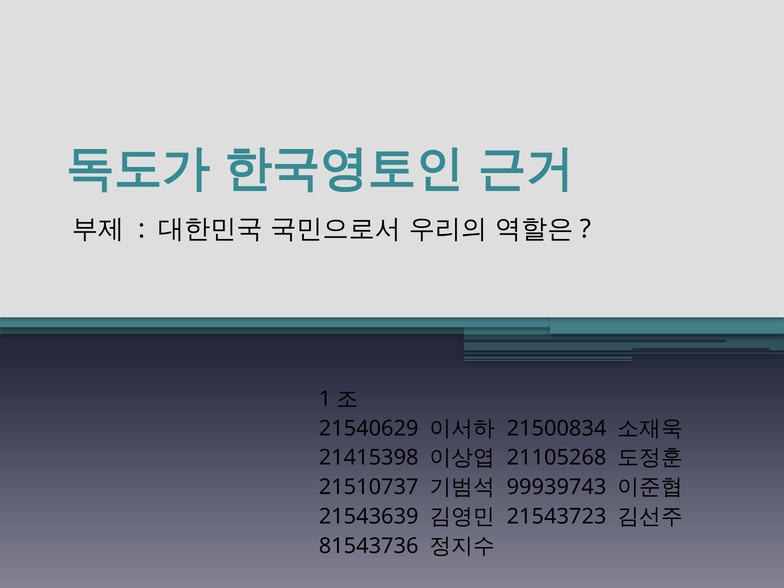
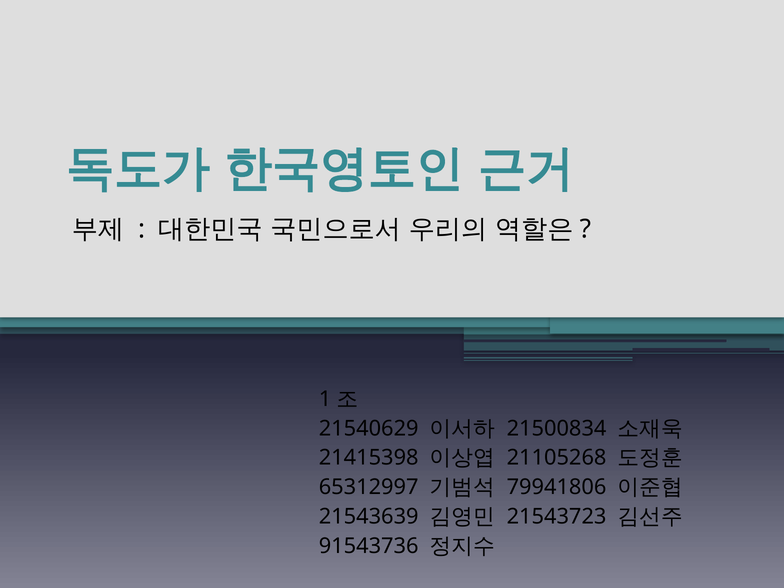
21510737: 21510737 -> 65312997
99939743: 99939743 -> 79941806
81543736: 81543736 -> 91543736
